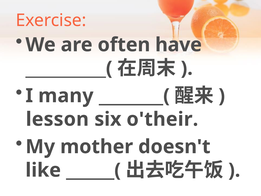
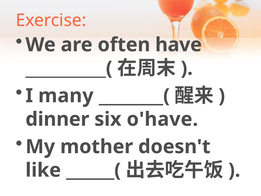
lesson: lesson -> dinner
o'their: o'their -> o'have
